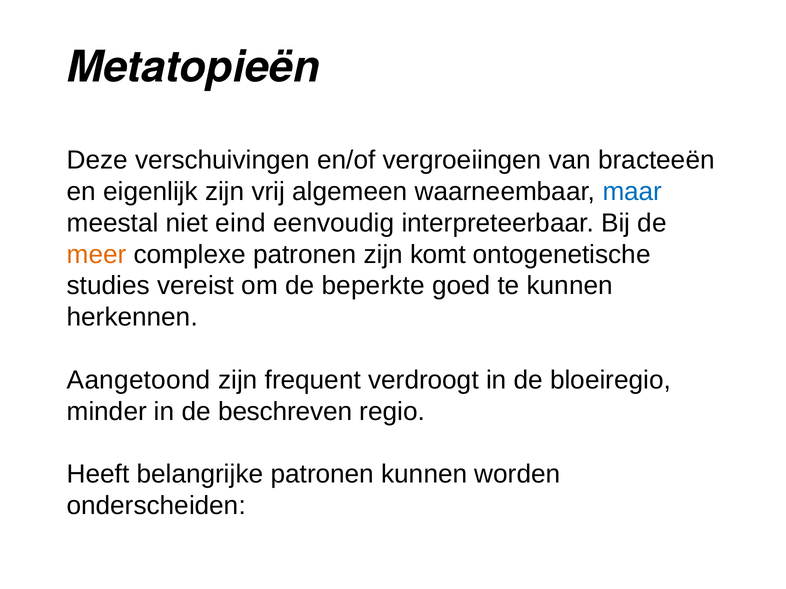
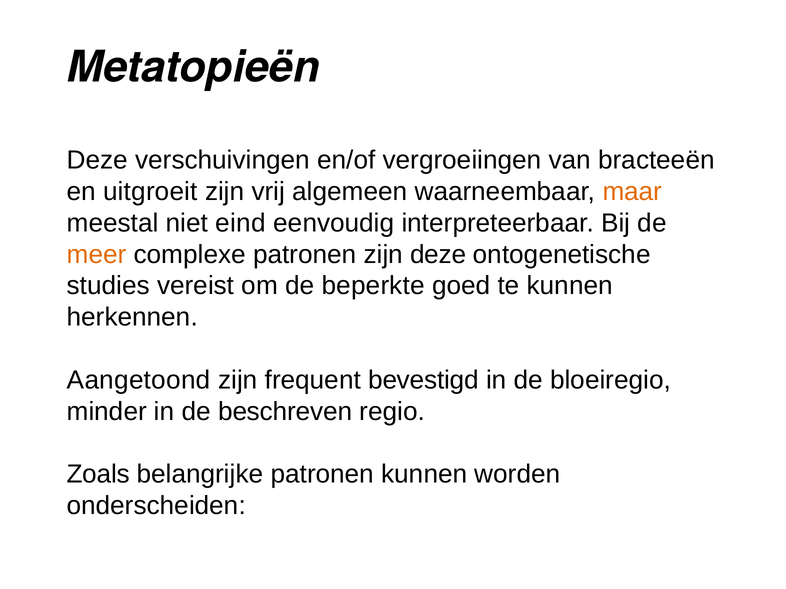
eigenlijk: eigenlijk -> uitgroeit
maar colour: blue -> orange
zijn komt: komt -> deze
verdroogt: verdroogt -> bevestigd
Heeft: Heeft -> Zoals
